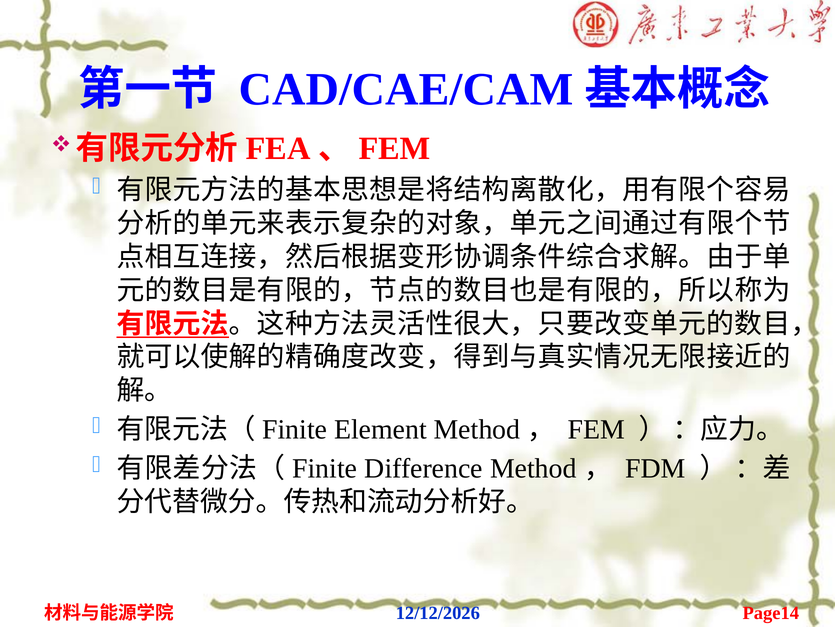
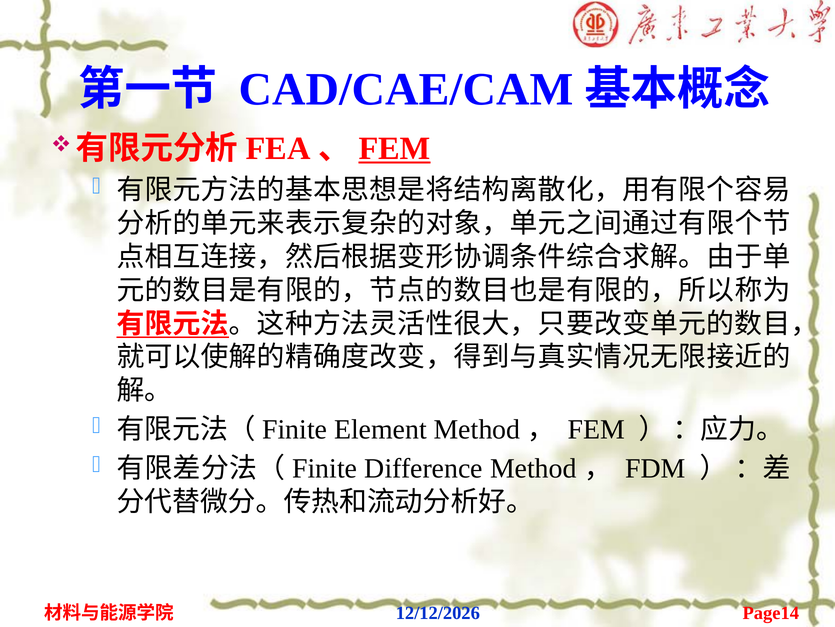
FEM at (395, 148) underline: none -> present
